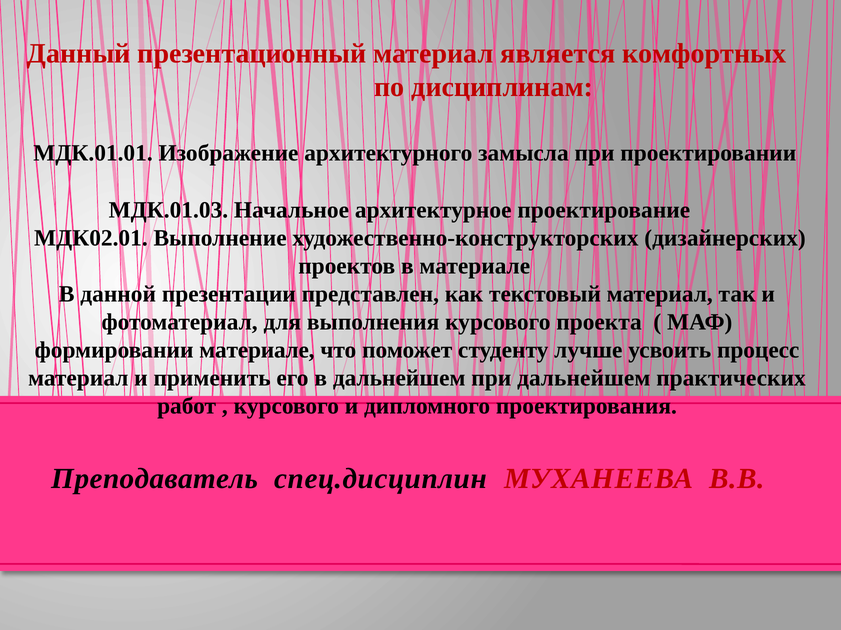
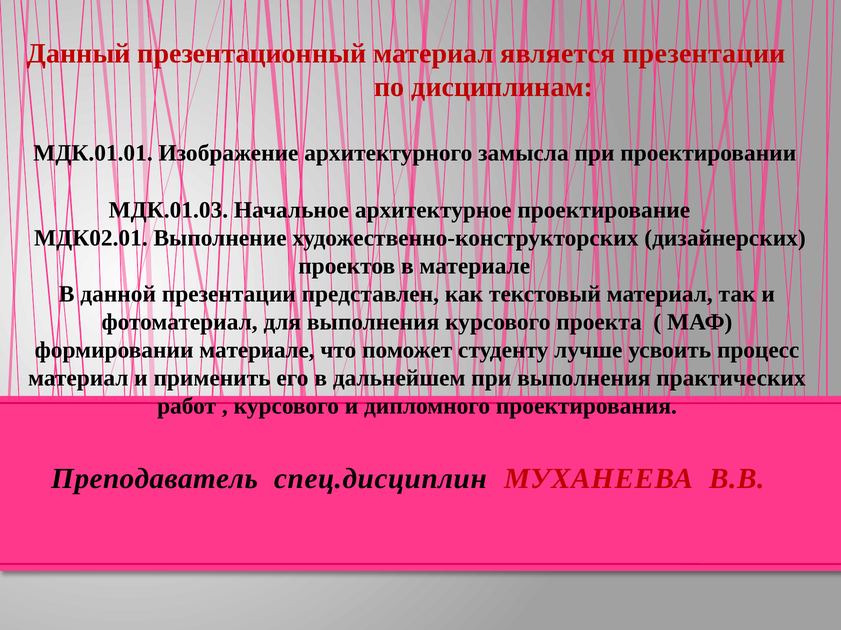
является комфортных: комфортных -> презентации
при дальнейшем: дальнейшем -> выполнения
